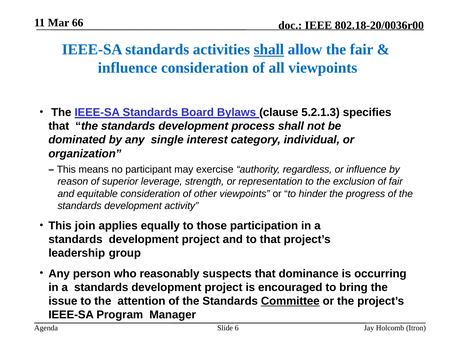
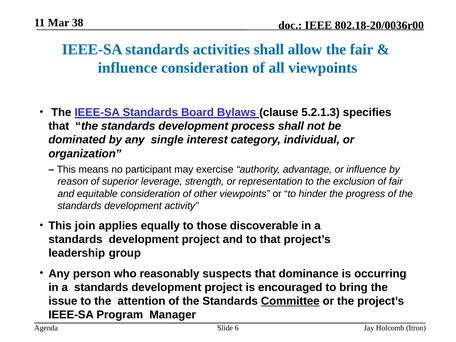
66: 66 -> 38
shall at (269, 50) underline: present -> none
regardless: regardless -> advantage
participation: participation -> discoverable
